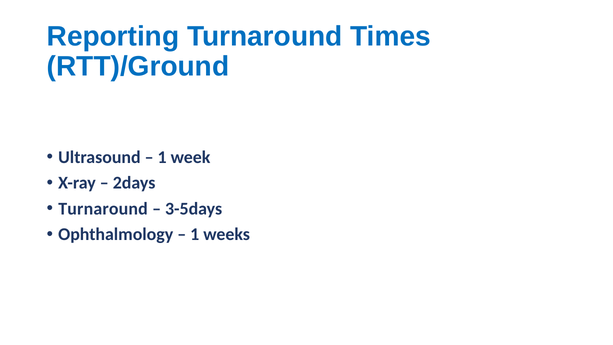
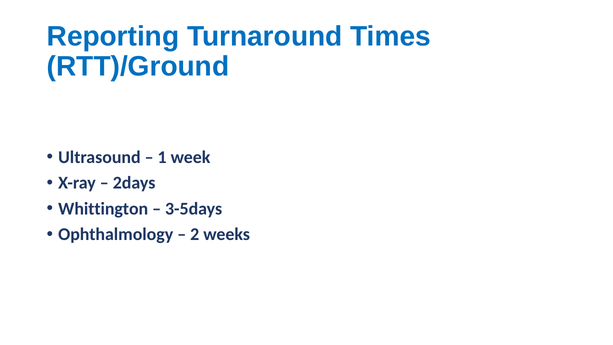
Turnaround at (103, 209): Turnaround -> Whittington
1 at (195, 234): 1 -> 2
